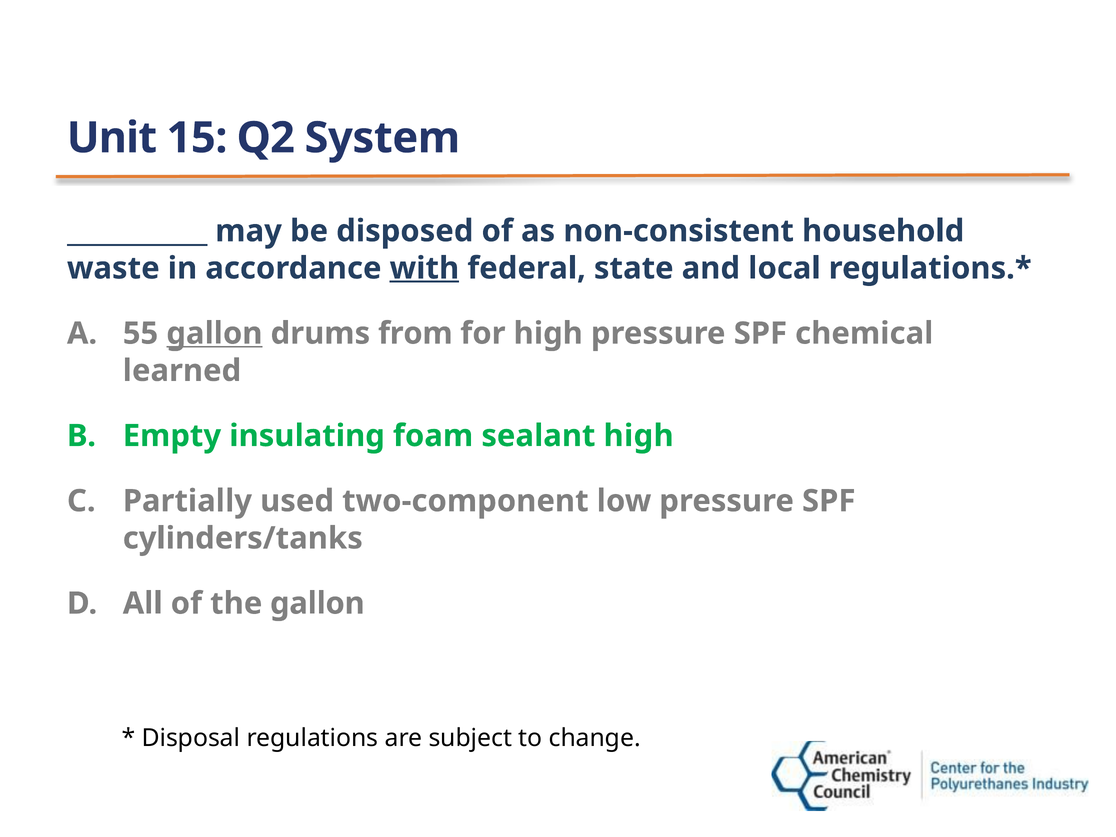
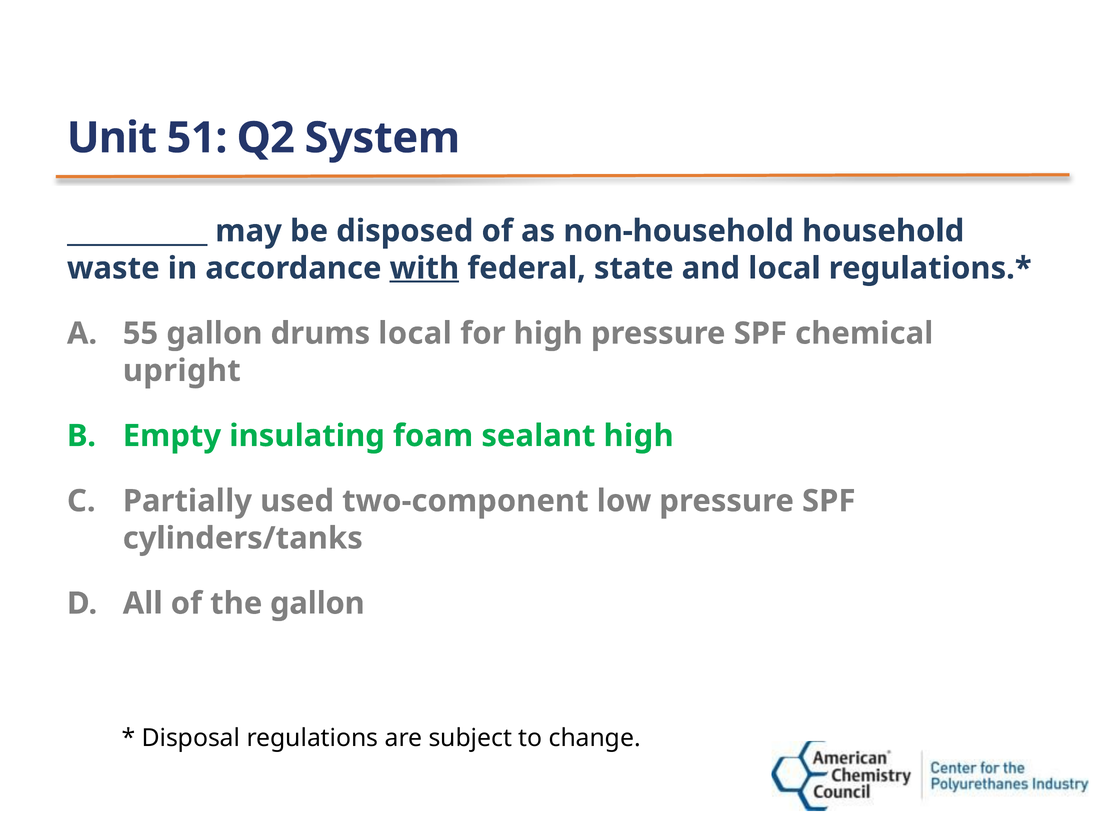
15: 15 -> 51
non-consistent: non-consistent -> non-household
gallon at (214, 333) underline: present -> none
drums from: from -> local
learned: learned -> upright
